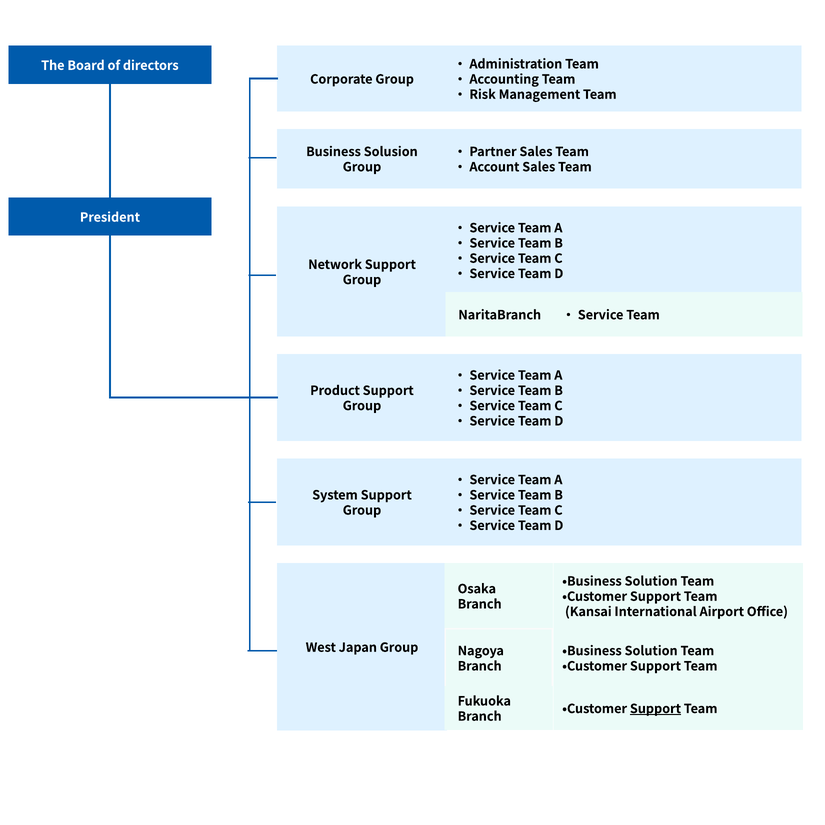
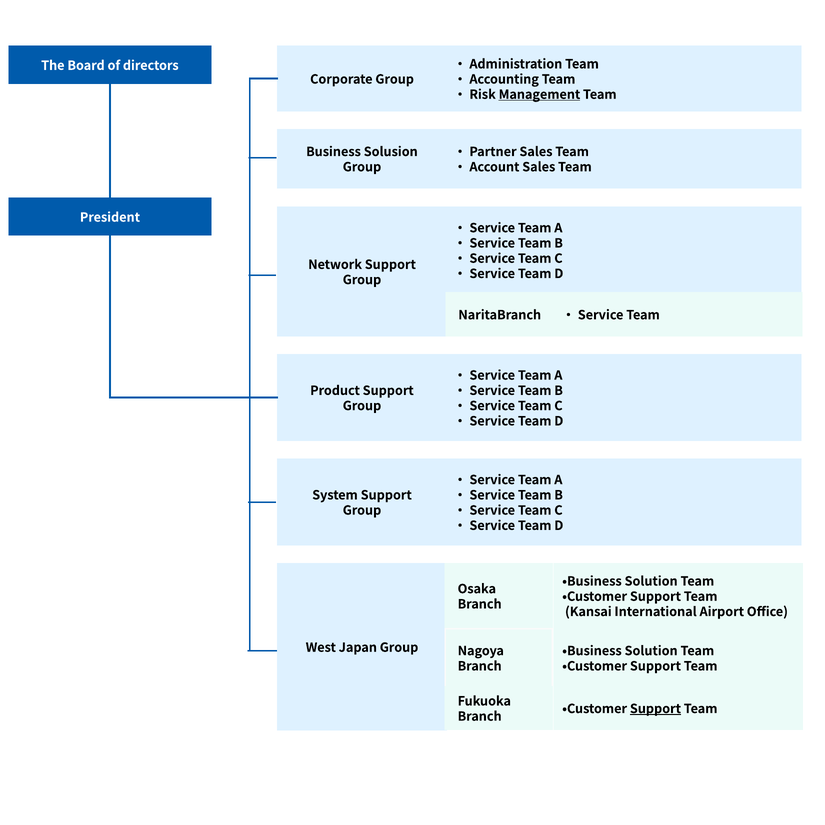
Management underline: none -> present
